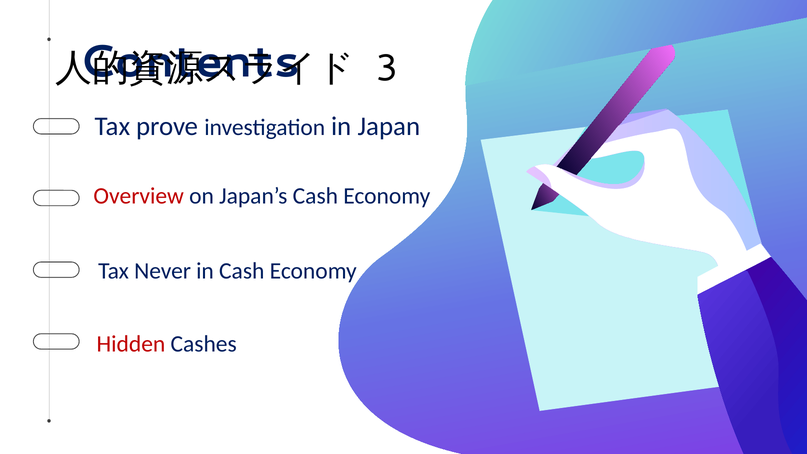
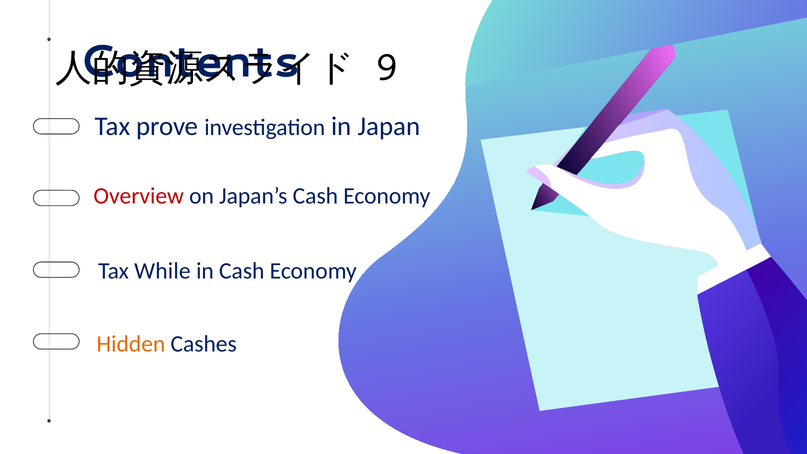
3: 3 -> 9
Never: Never -> While
Hidden colour: red -> orange
